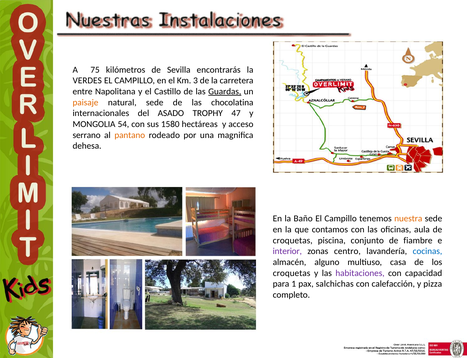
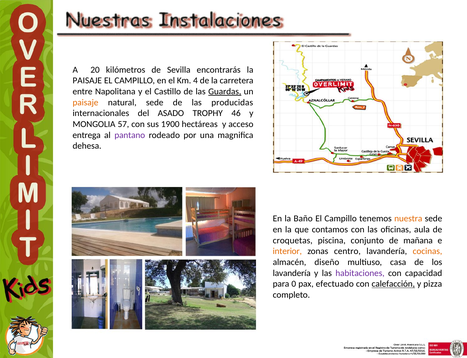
75: 75 -> 20
VERDES at (87, 81): VERDES -> PAISAJE
3: 3 -> 4
chocolatina: chocolatina -> producidas
47: 47 -> 46
54: 54 -> 57
1580: 1580 -> 1900
serrano: serrano -> entrega
pantano colour: orange -> purple
fiambre: fiambre -> mañana
interior colour: purple -> orange
cocinas colour: blue -> orange
alguno: alguno -> diseño
croquetas at (292, 273): croquetas -> lavandería
1: 1 -> 0
salchichas: salchichas -> efectuado
calefacción underline: none -> present
